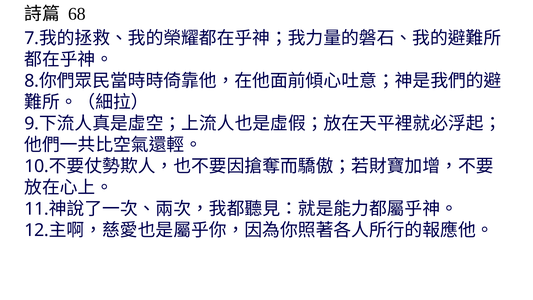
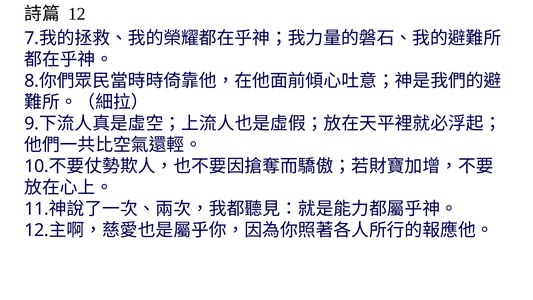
68 at (77, 14): 68 -> 12
